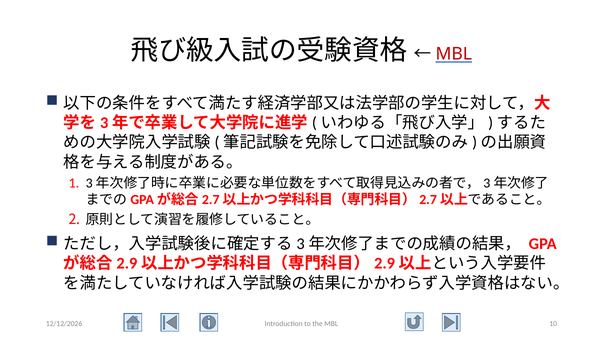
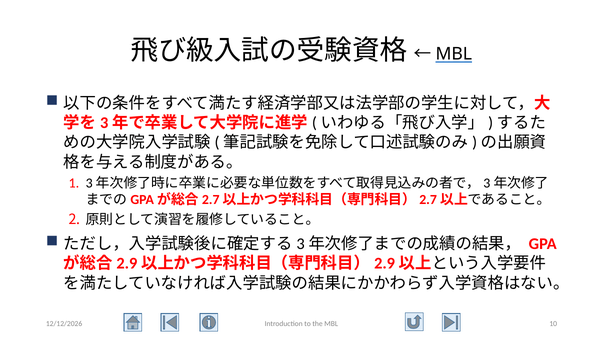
MBL at (454, 54) colour: red -> black
